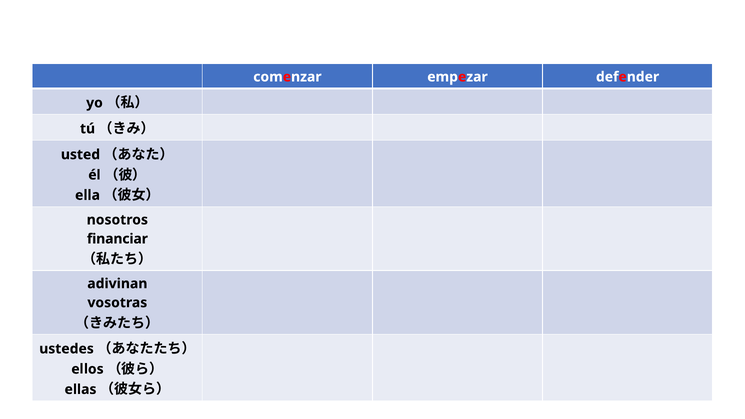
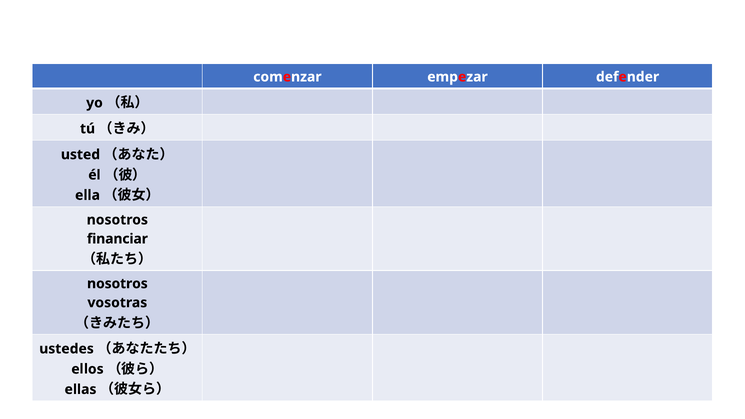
adivinan at (117, 284): adivinan -> nosotros
